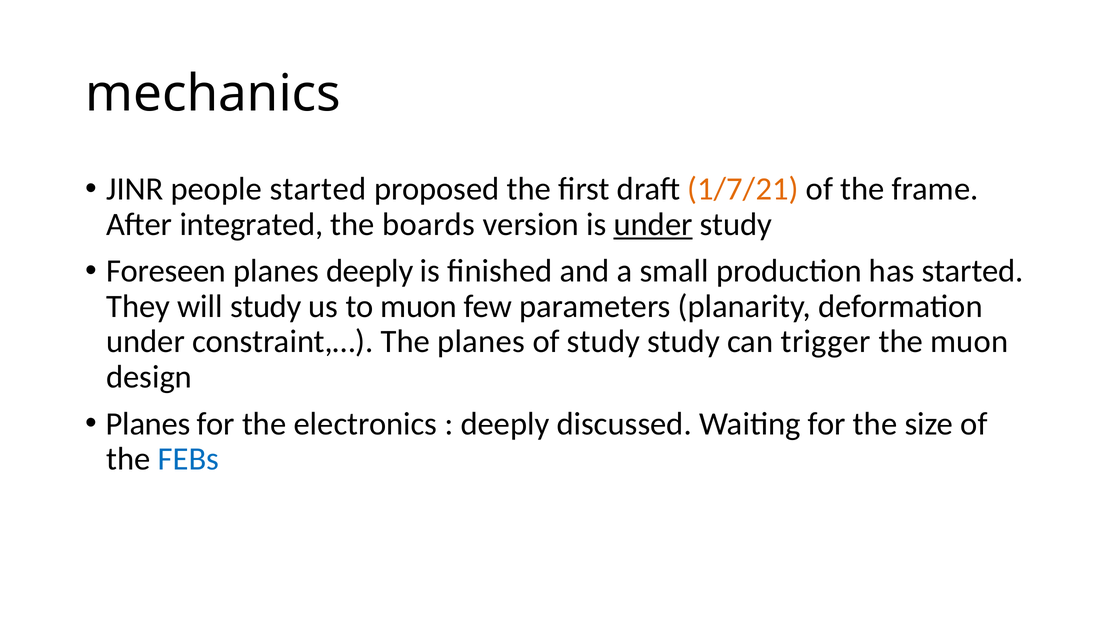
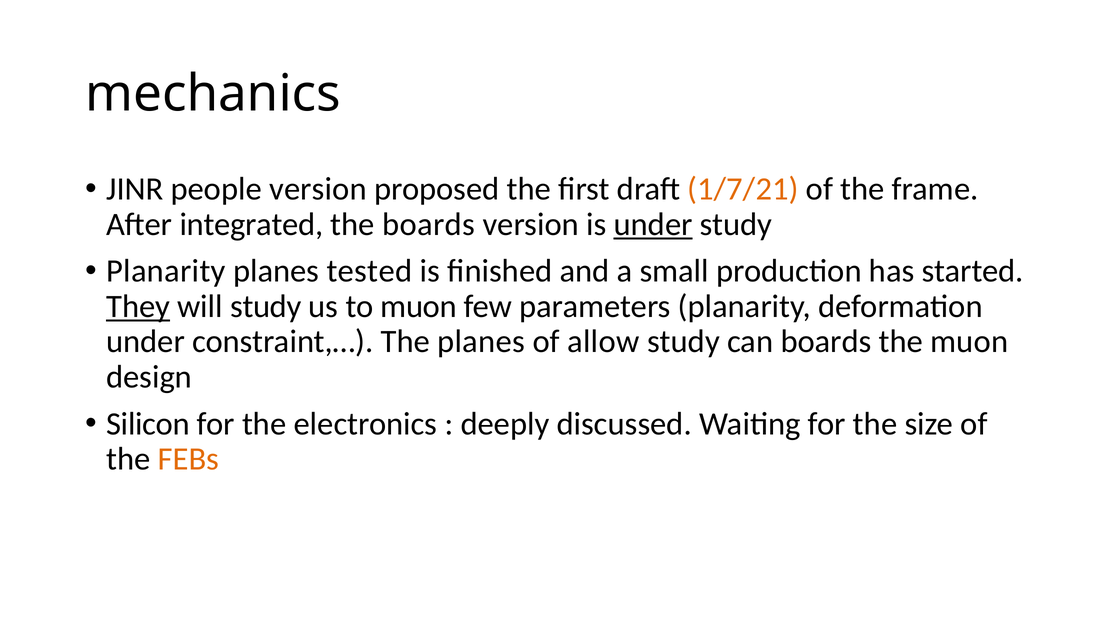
people started: started -> version
Foreseen at (166, 271): Foreseen -> Planarity
planes deeply: deeply -> tested
They underline: none -> present
of study: study -> allow
can trigger: trigger -> boards
Planes at (148, 424): Planes -> Silicon
FEBs colour: blue -> orange
